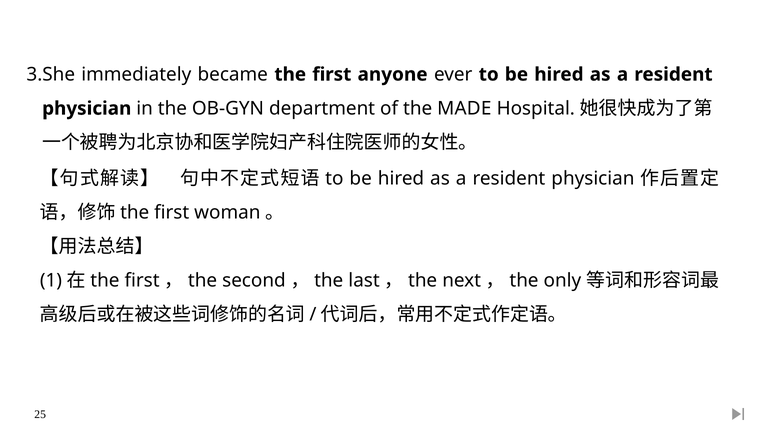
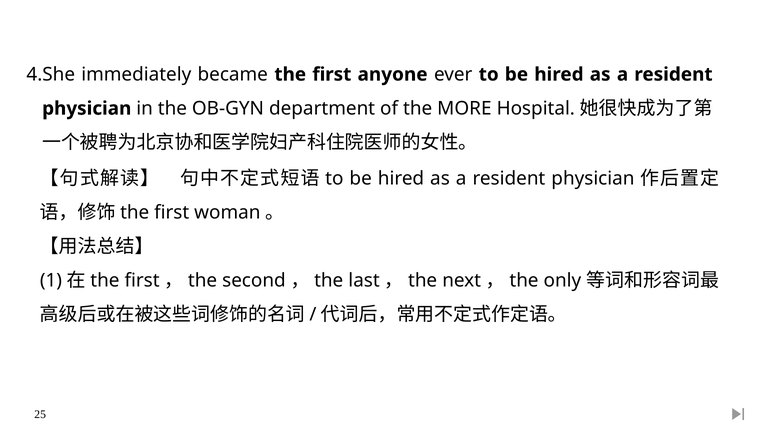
3.She: 3.She -> 4.She
MADE: MADE -> MORE
